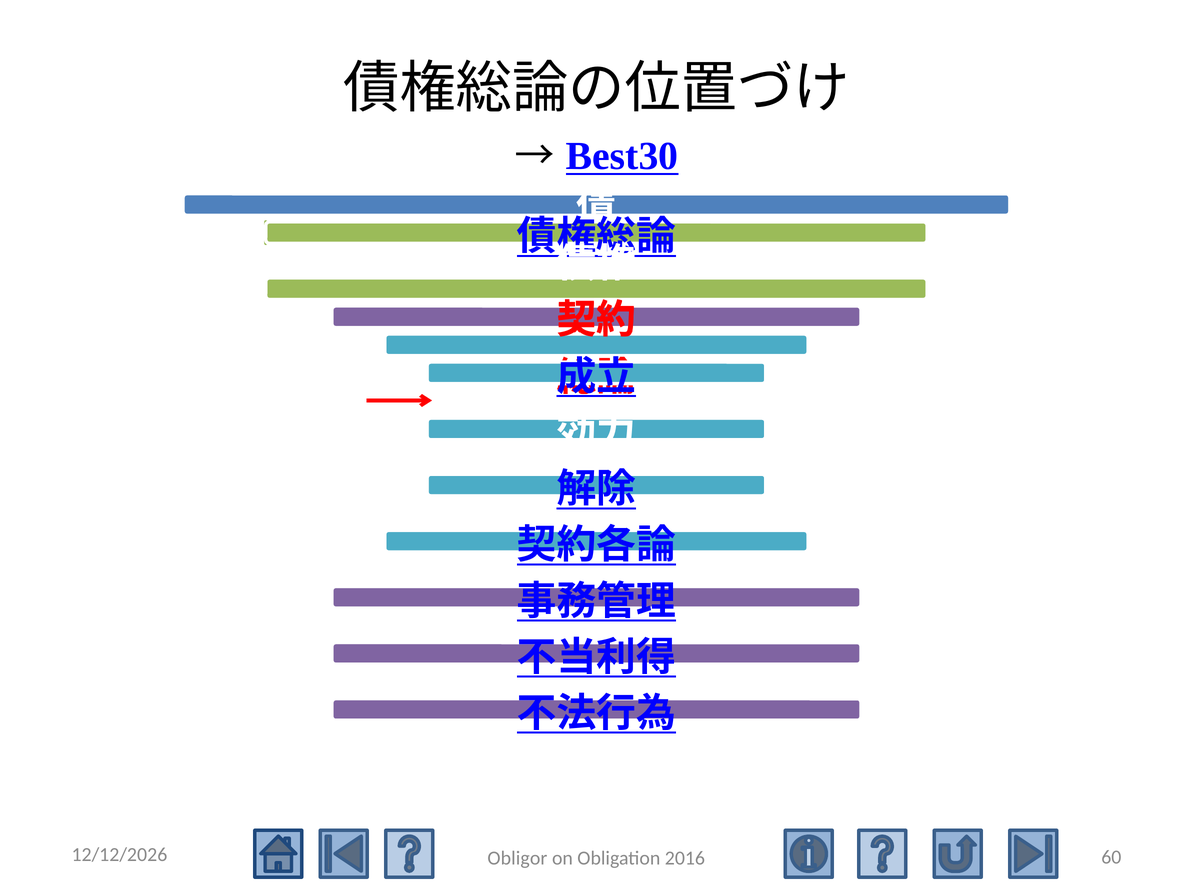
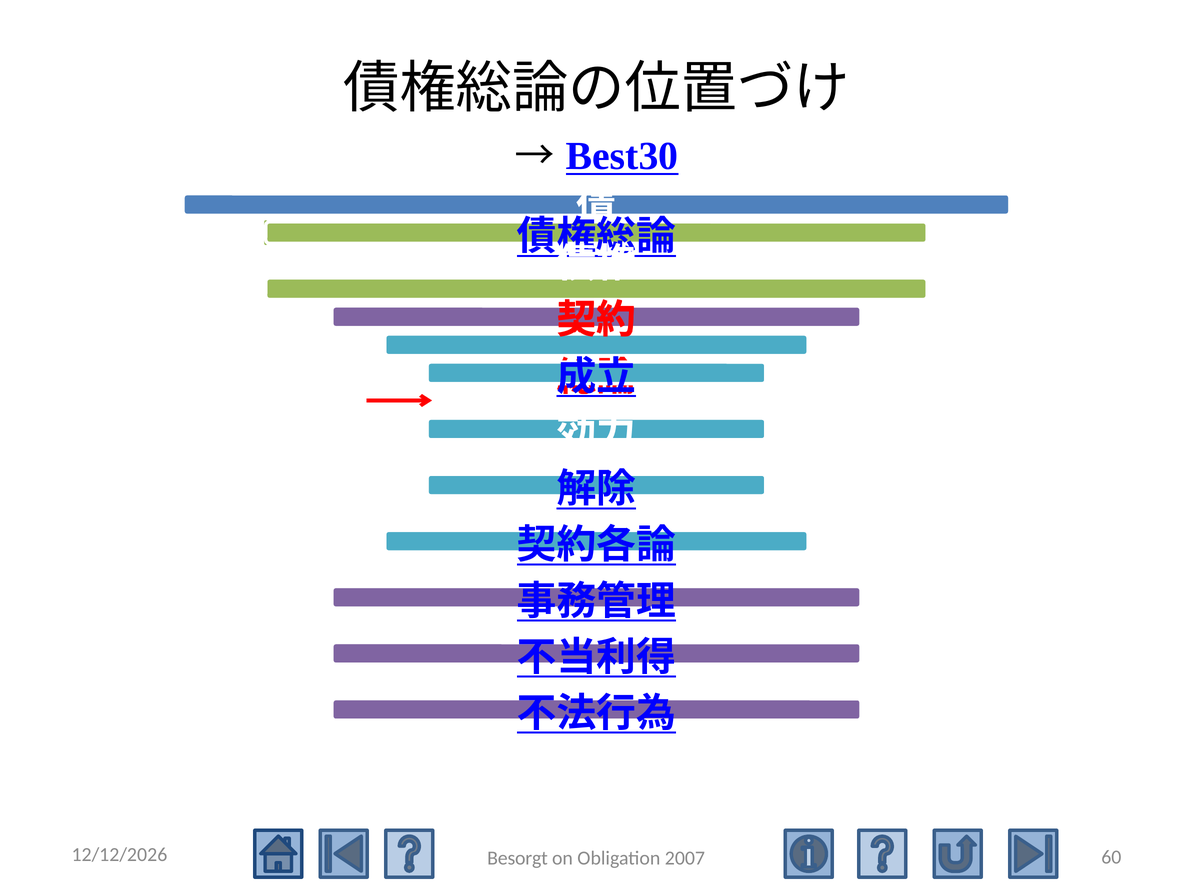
Obligor: Obligor -> Besorgt
2016: 2016 -> 2007
